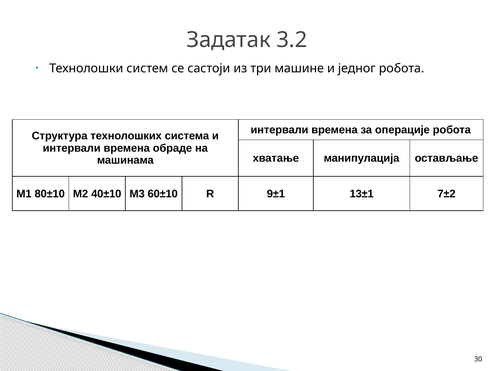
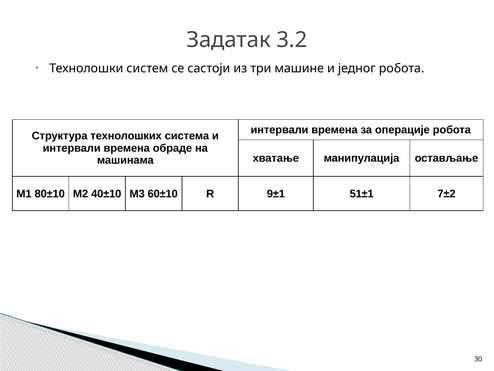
13±1: 13±1 -> 51±1
